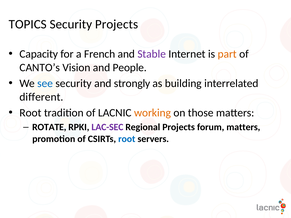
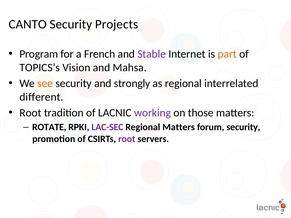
TOPICS: TOPICS -> CANTO
Capacity: Capacity -> Program
CANTO’s: CANTO’s -> TOPICS’s
People: People -> Mahsa
see colour: blue -> orange
as building: building -> regional
working colour: orange -> purple
Regional Projects: Projects -> Matters
forum matters: matters -> security
root at (127, 139) colour: blue -> purple
